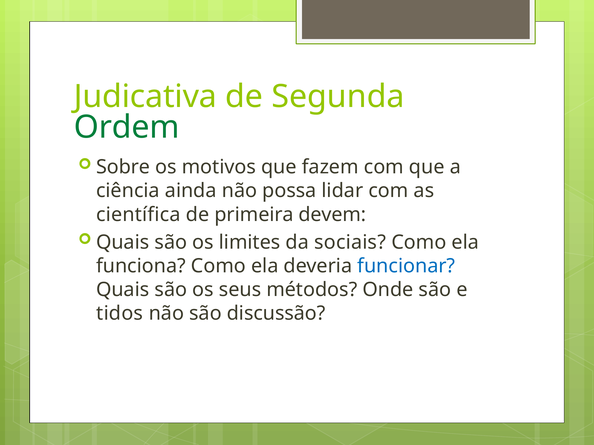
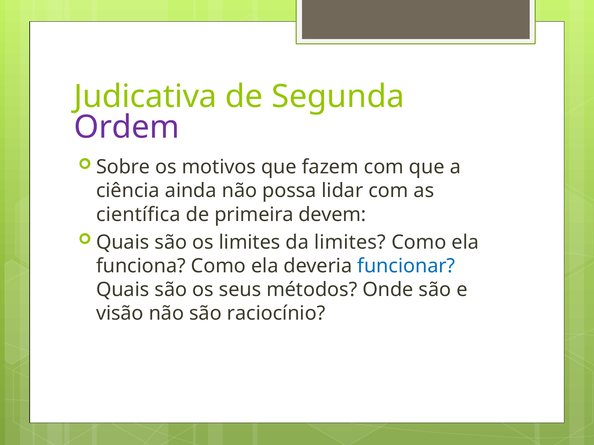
Ordem colour: green -> purple
da sociais: sociais -> limites
tidos: tidos -> visão
discussão: discussão -> raciocínio
